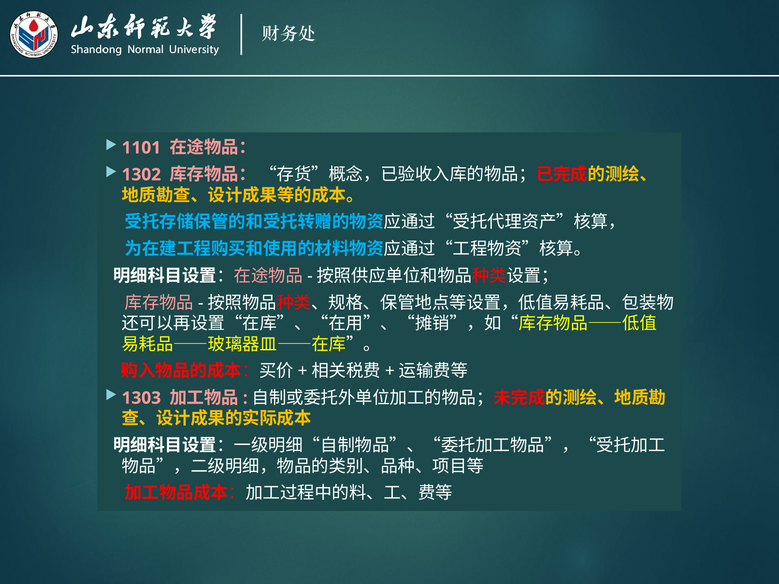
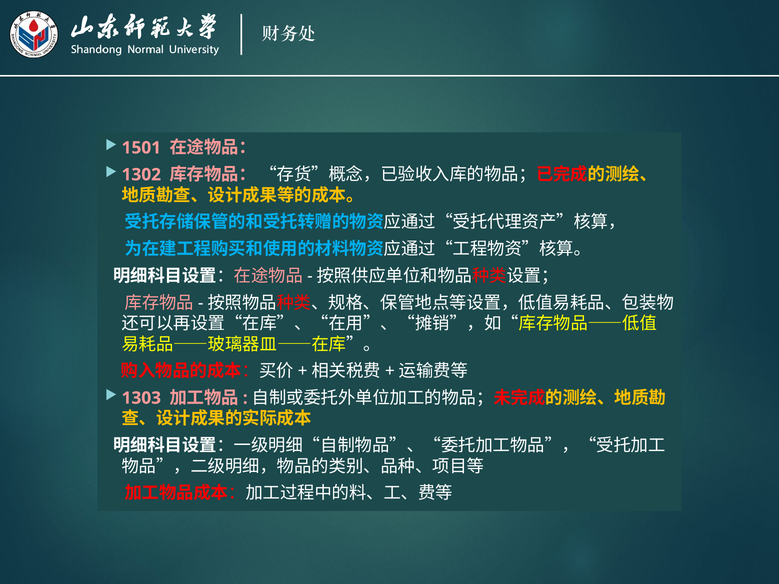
1101: 1101 -> 1501
